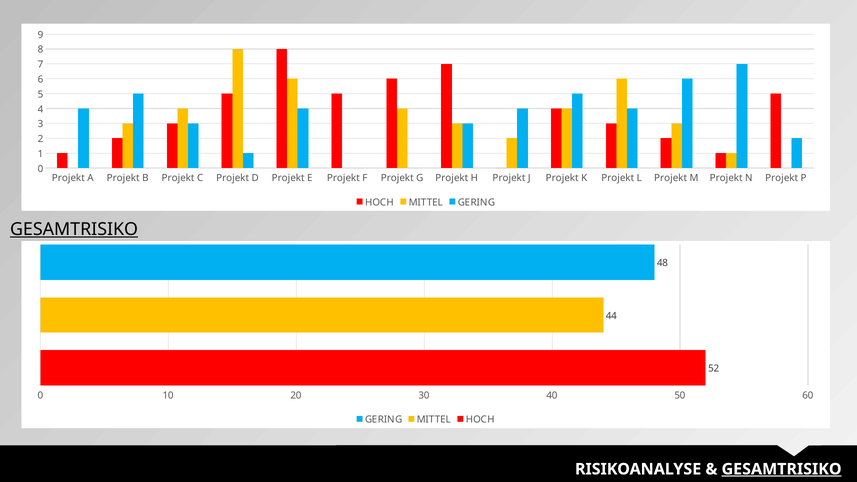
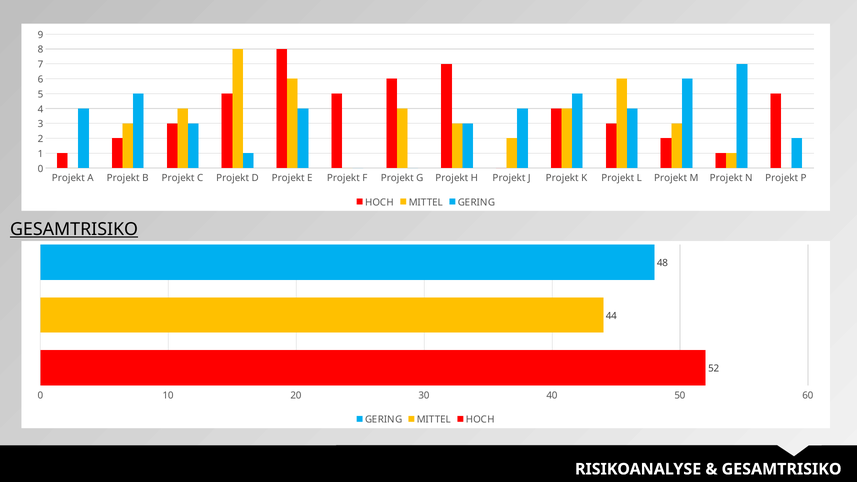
GESAMTRISIKO at (782, 469) underline: present -> none
